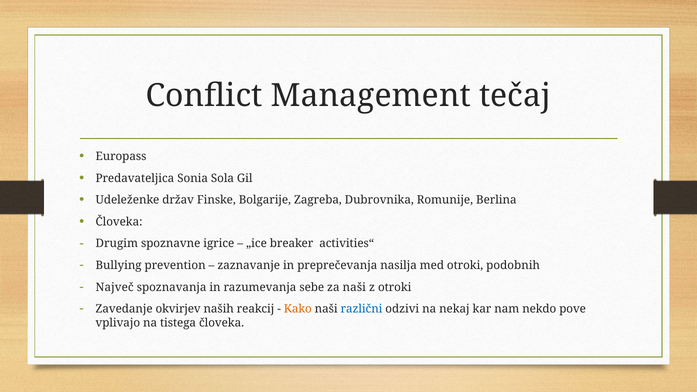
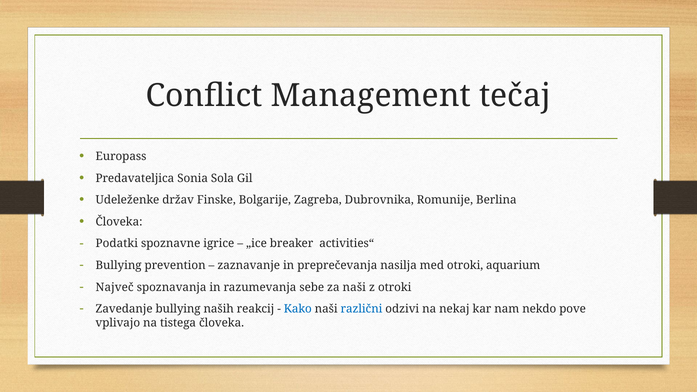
Drugim: Drugim -> Podatki
podobnih: podobnih -> aquarium
Zavedanje okvirjev: okvirjev -> bullying
Kako colour: orange -> blue
